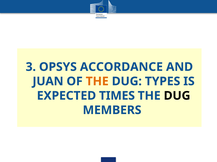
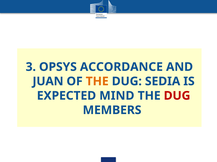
TYPES: TYPES -> SEDIA
TIMES: TIMES -> MIND
DUG at (177, 96) colour: black -> red
